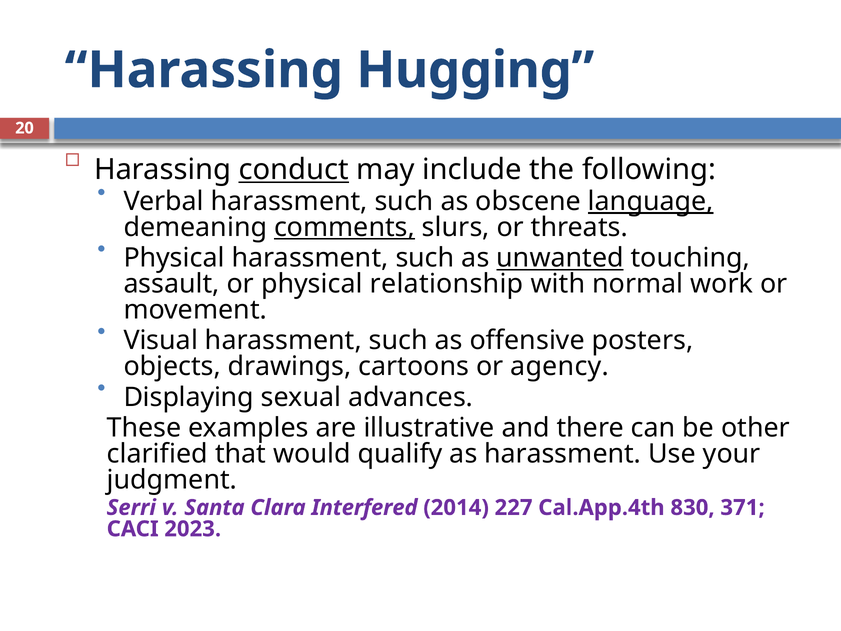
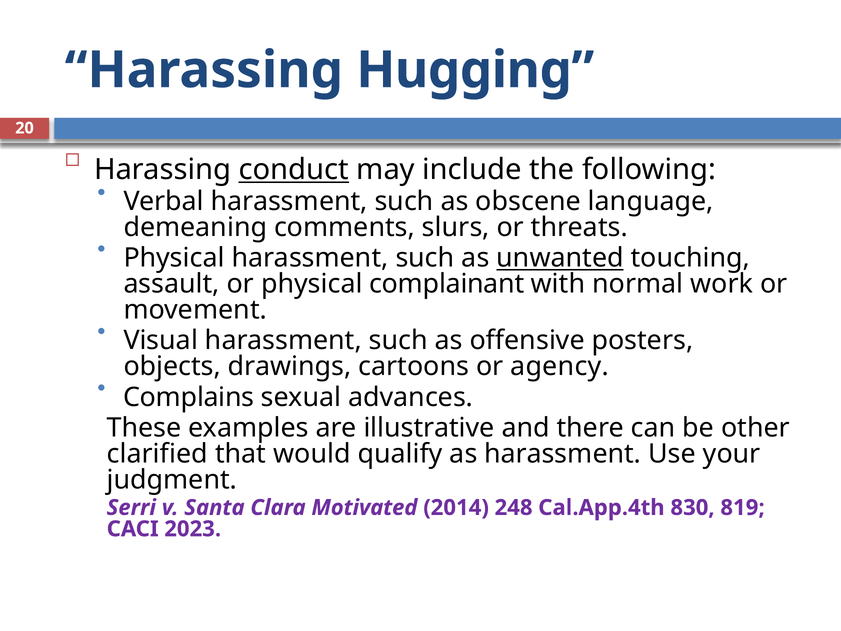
language underline: present -> none
comments underline: present -> none
relationship: relationship -> complainant
Displaying: Displaying -> Complains
Interfered: Interfered -> Motivated
227: 227 -> 248
371: 371 -> 819
